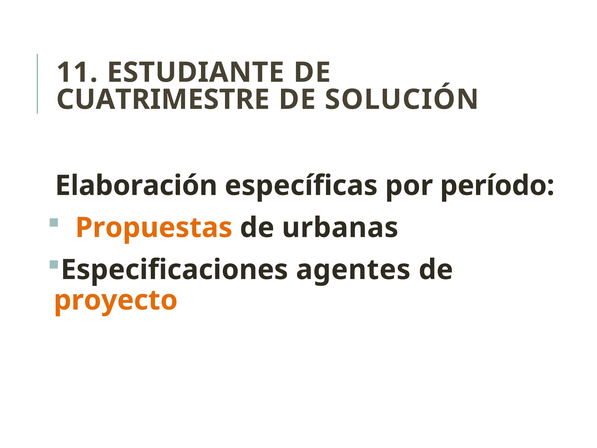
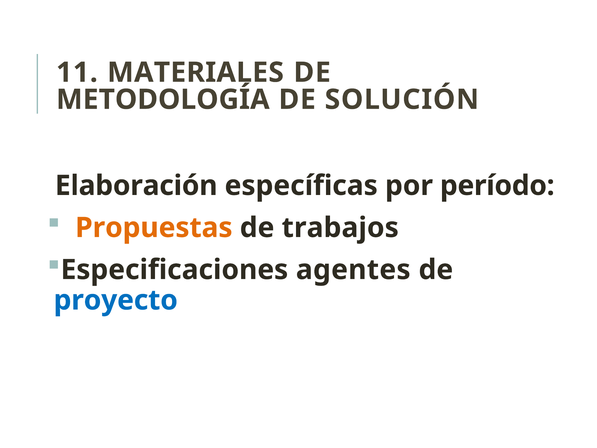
ESTUDIANTE: ESTUDIANTE -> MATERIALES
CUATRIMESTRE: CUATRIMESTRE -> METODOLOGÍA
urbanas: urbanas -> trabajos
proyecto colour: orange -> blue
